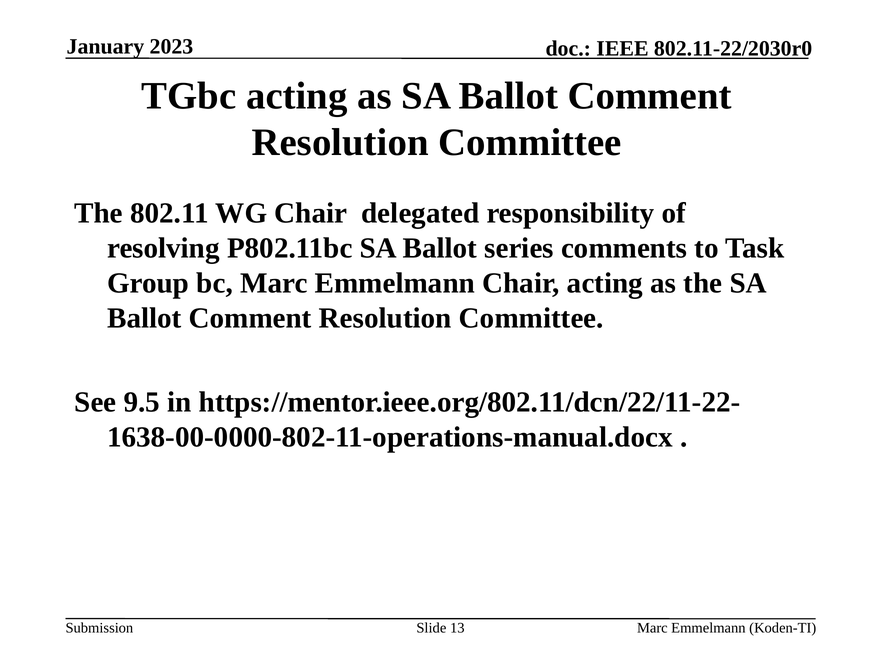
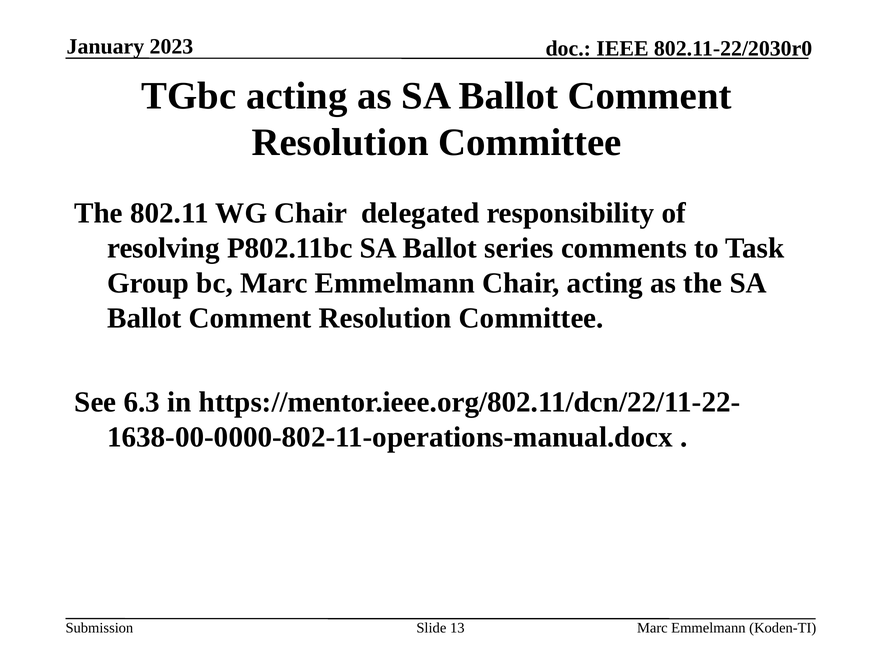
9.5: 9.5 -> 6.3
